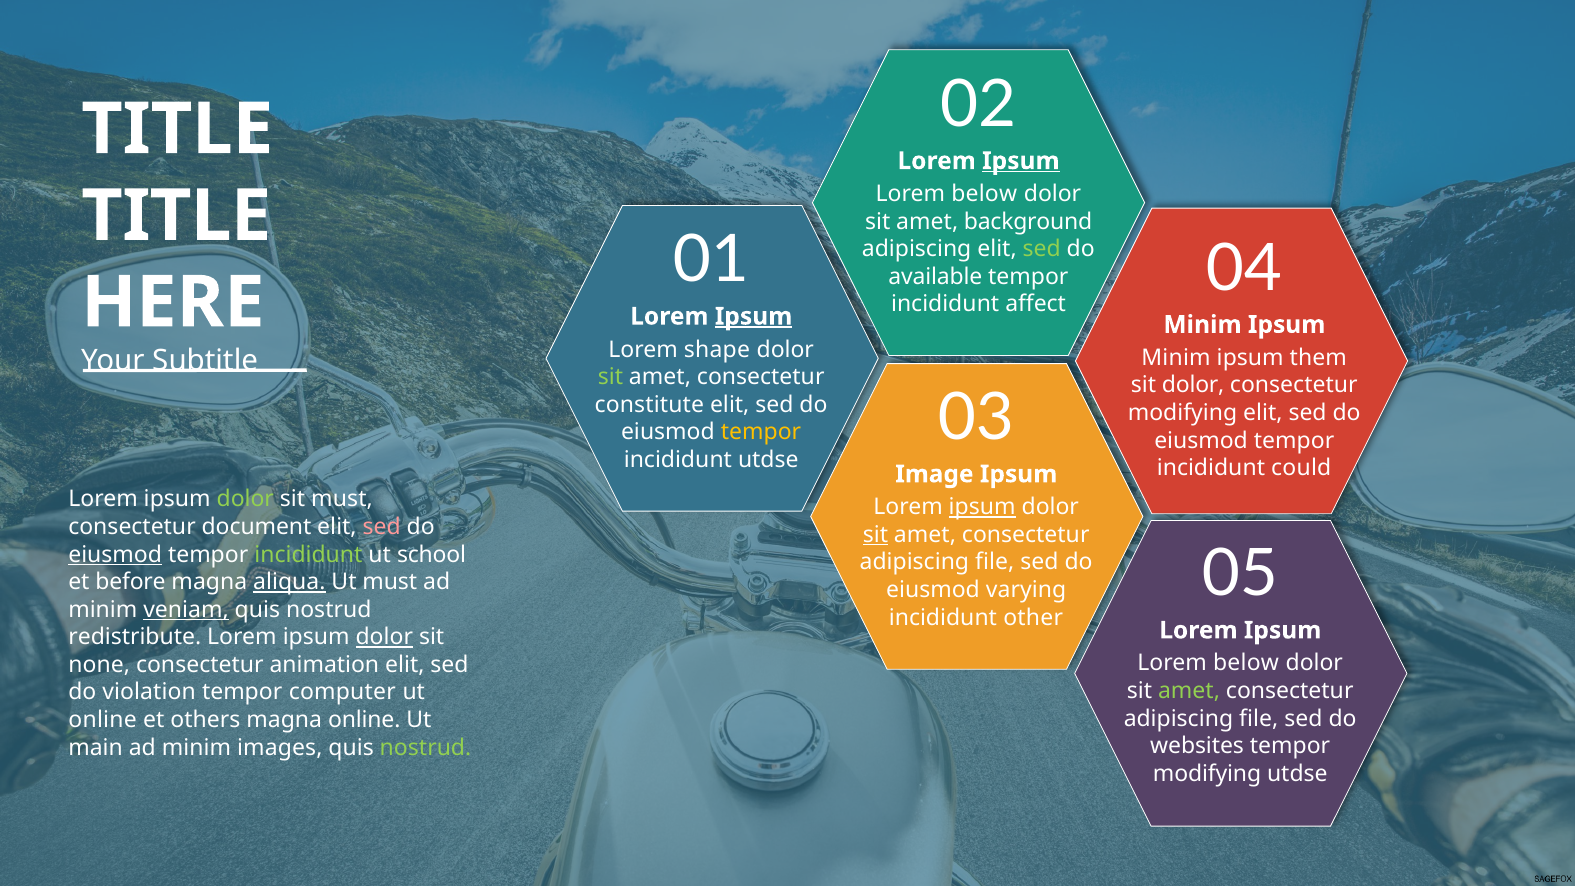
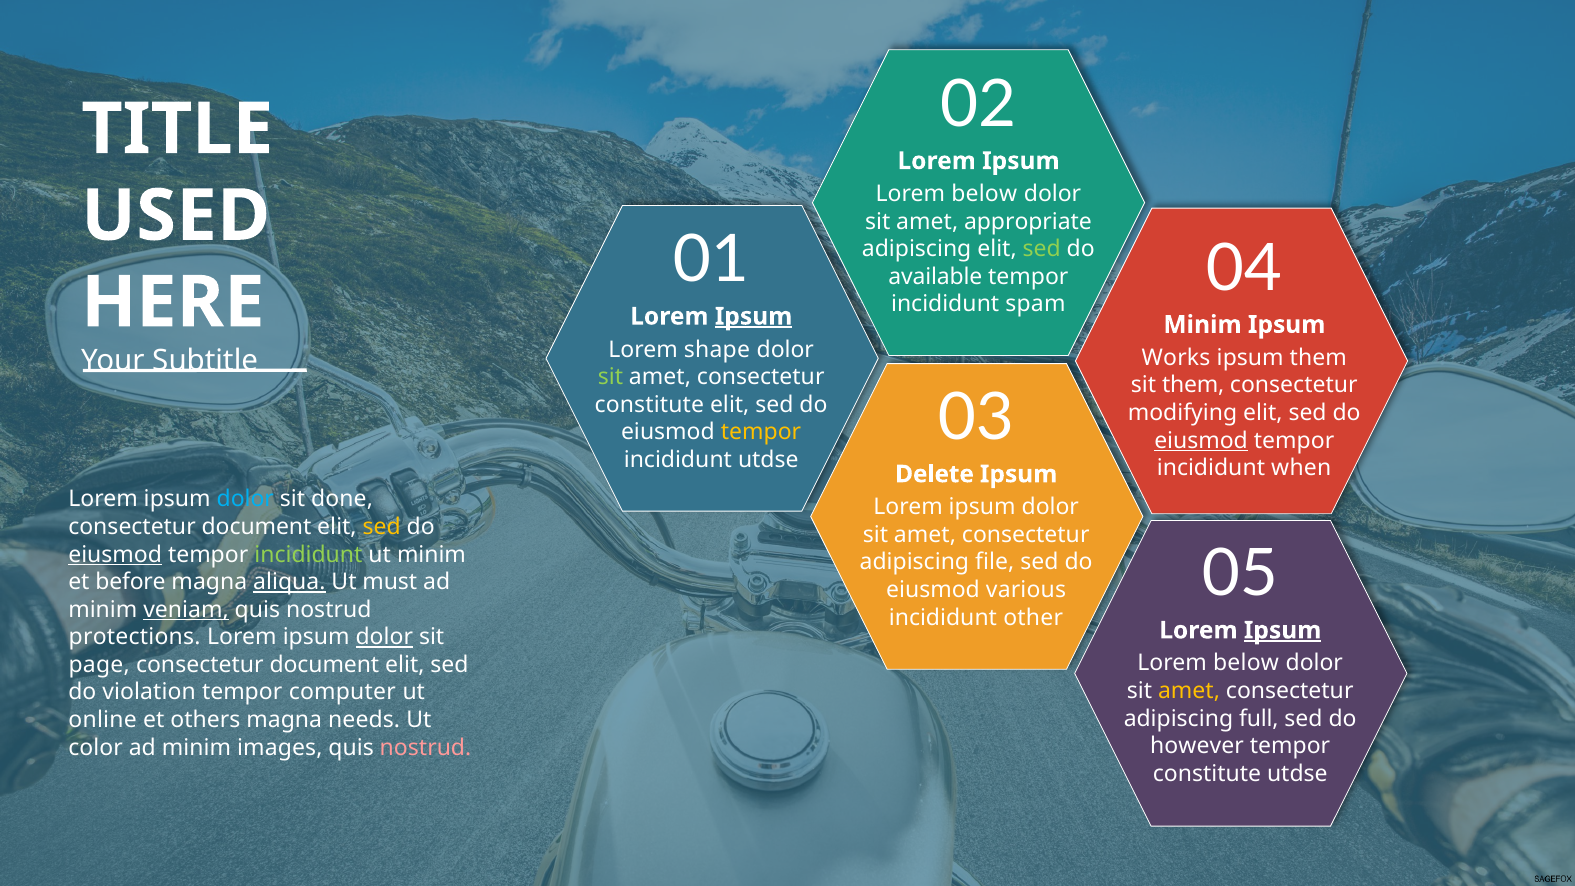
Ipsum at (1021, 161) underline: present -> none
TITLE at (176, 216): TITLE -> USED
background: background -> appropriate
affect: affect -> spam
Minim at (1176, 358): Minim -> Works
sit dolor: dolor -> them
eiusmod at (1201, 440) underline: none -> present
could: could -> when
Image: Image -> Delete
dolor at (245, 499) colour: light green -> light blue
sit must: must -> done
ipsum at (982, 507) underline: present -> none
sed at (382, 527) colour: pink -> yellow
sit at (876, 535) underline: present -> none
ut school: school -> minim
varying: varying -> various
Ipsum at (1283, 630) underline: none -> present
redistribute: redistribute -> protections
none: none -> page
animation at (324, 665): animation -> document
amet at (1189, 691) colour: light green -> yellow
file at (1259, 719): file -> full
magna online: online -> needs
websites: websites -> however
main: main -> color
nostrud at (426, 747) colour: light green -> pink
modifying at (1207, 774): modifying -> constitute
